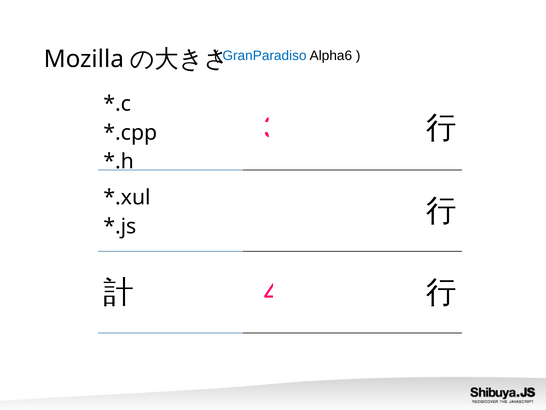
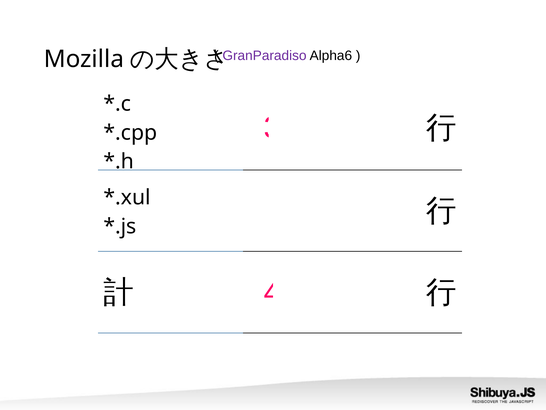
GranParadiso colour: blue -> purple
